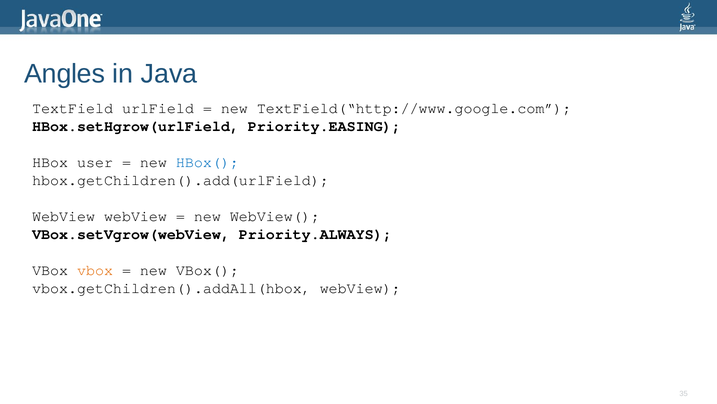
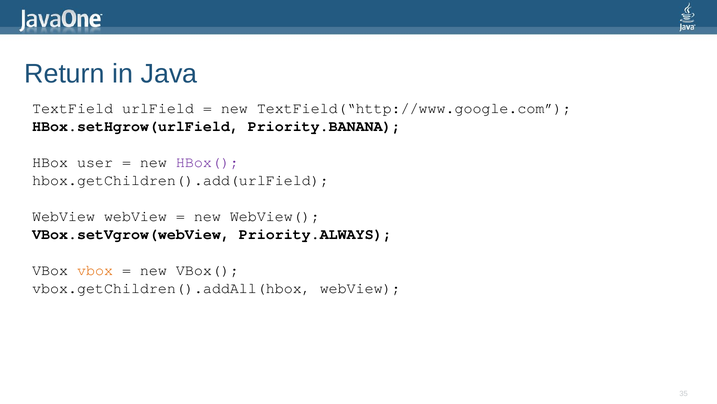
Angles: Angles -> Return
Priority.EASING: Priority.EASING -> Priority.BANANA
HBox( colour: blue -> purple
